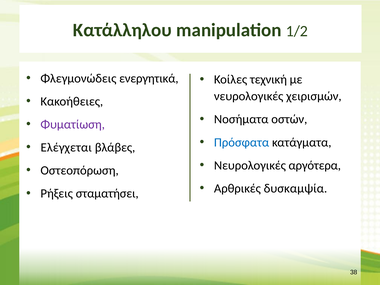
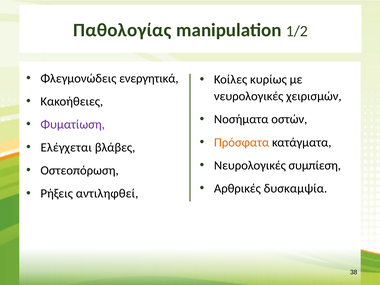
Κατάλληλου: Κατάλληλου -> Παθολογίας
τεχνική: τεχνική -> κυρίως
Πρόσφατα colour: blue -> orange
αργότερα: αργότερα -> συμπίεση
σταματήσει: σταματήσει -> αντιληφθεί
